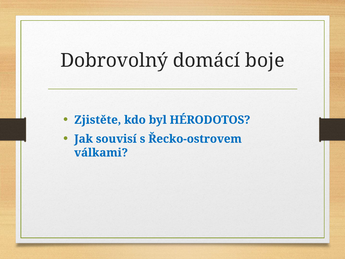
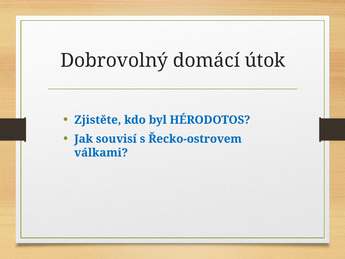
boje: boje -> útok
